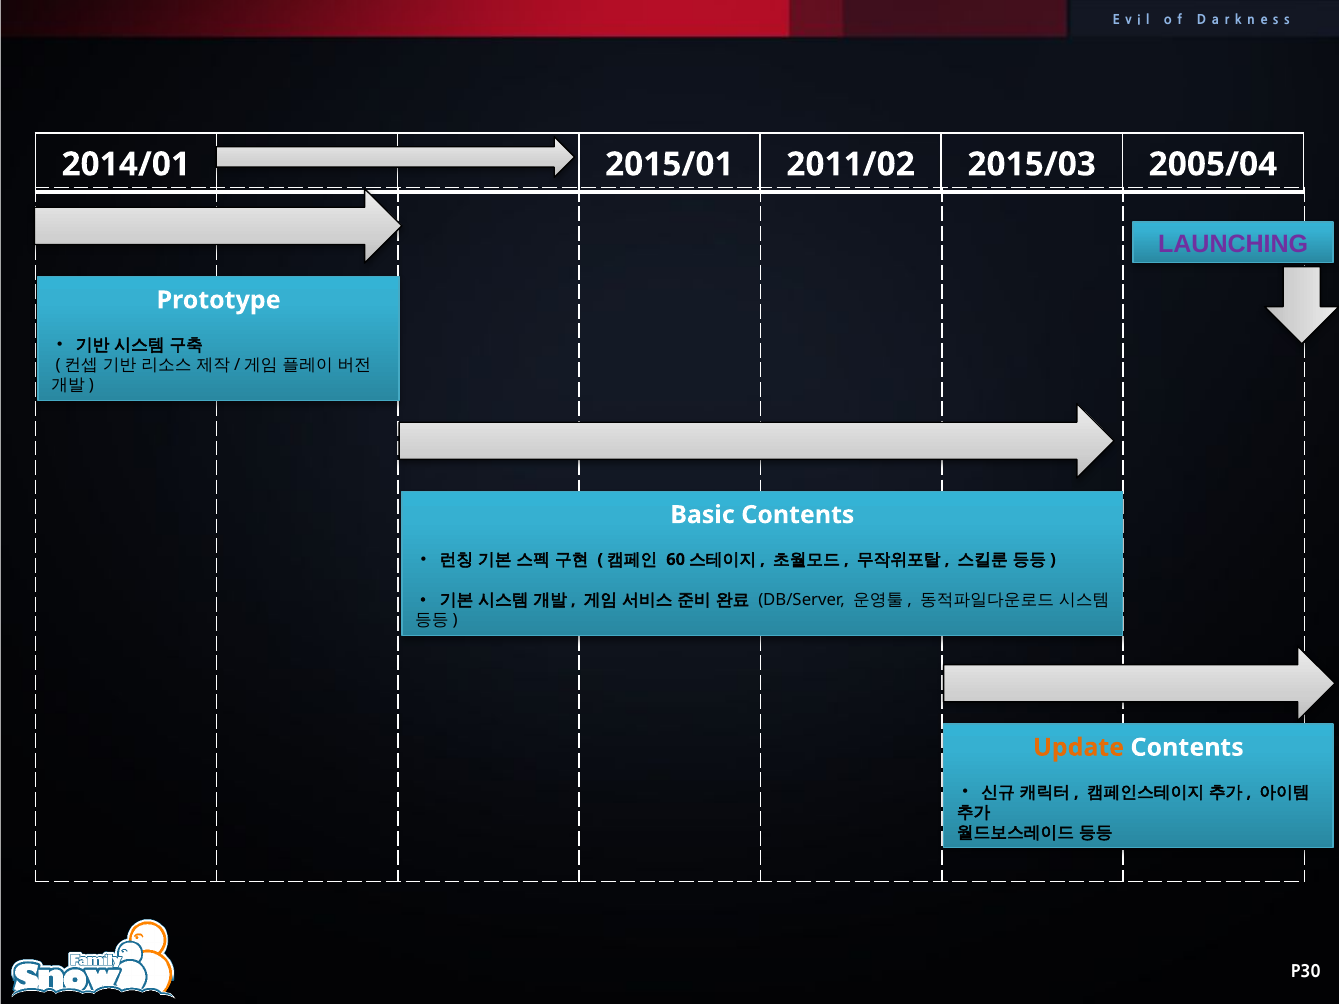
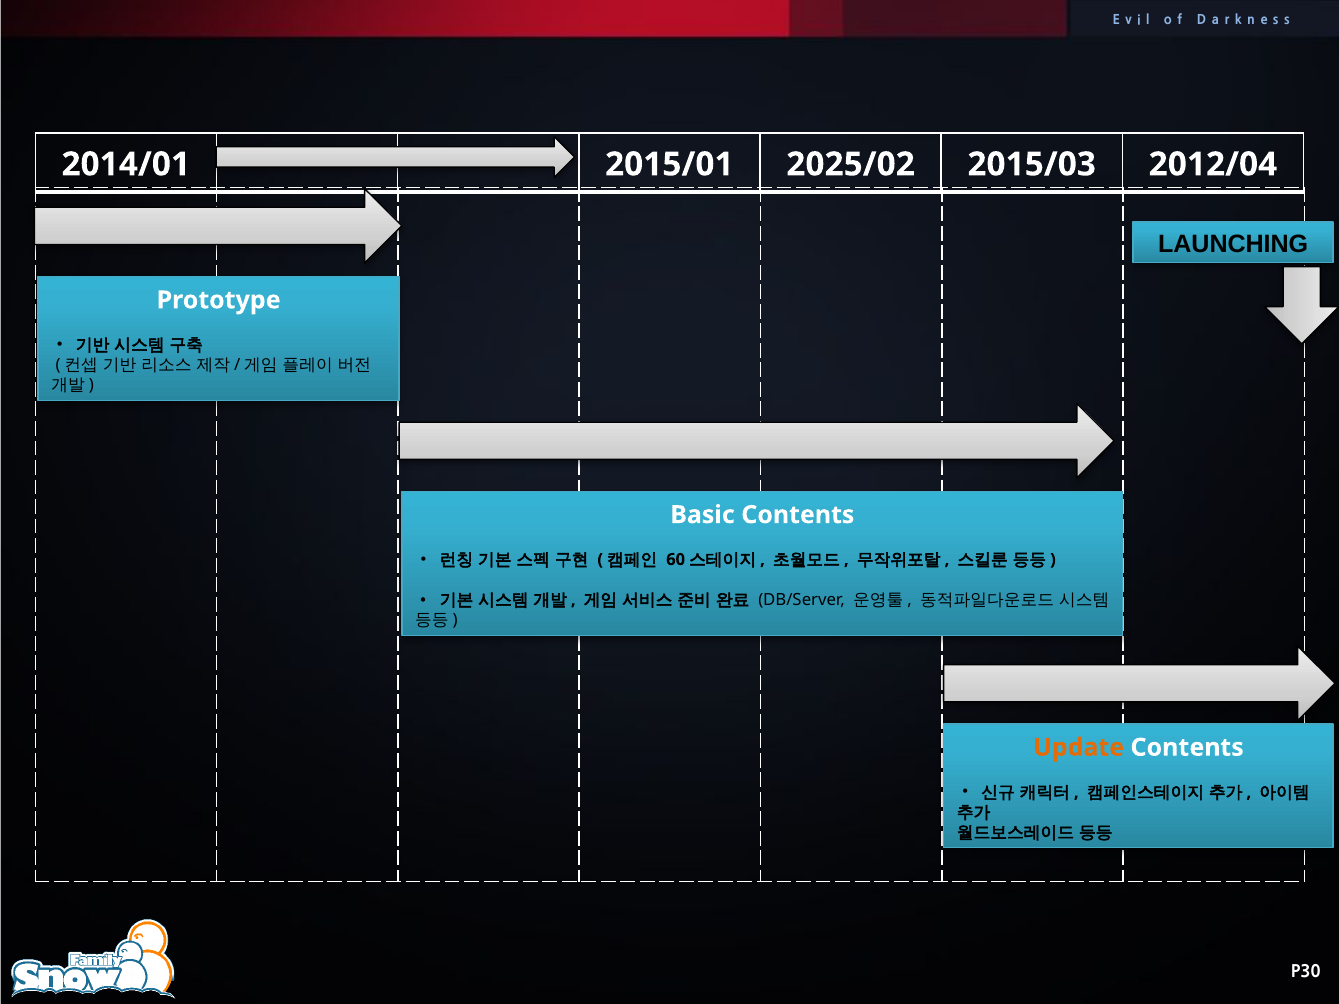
2011/02: 2011/02 -> 2025/02
2005/04: 2005/04 -> 2012/04
LAUNCHING colour: purple -> black
